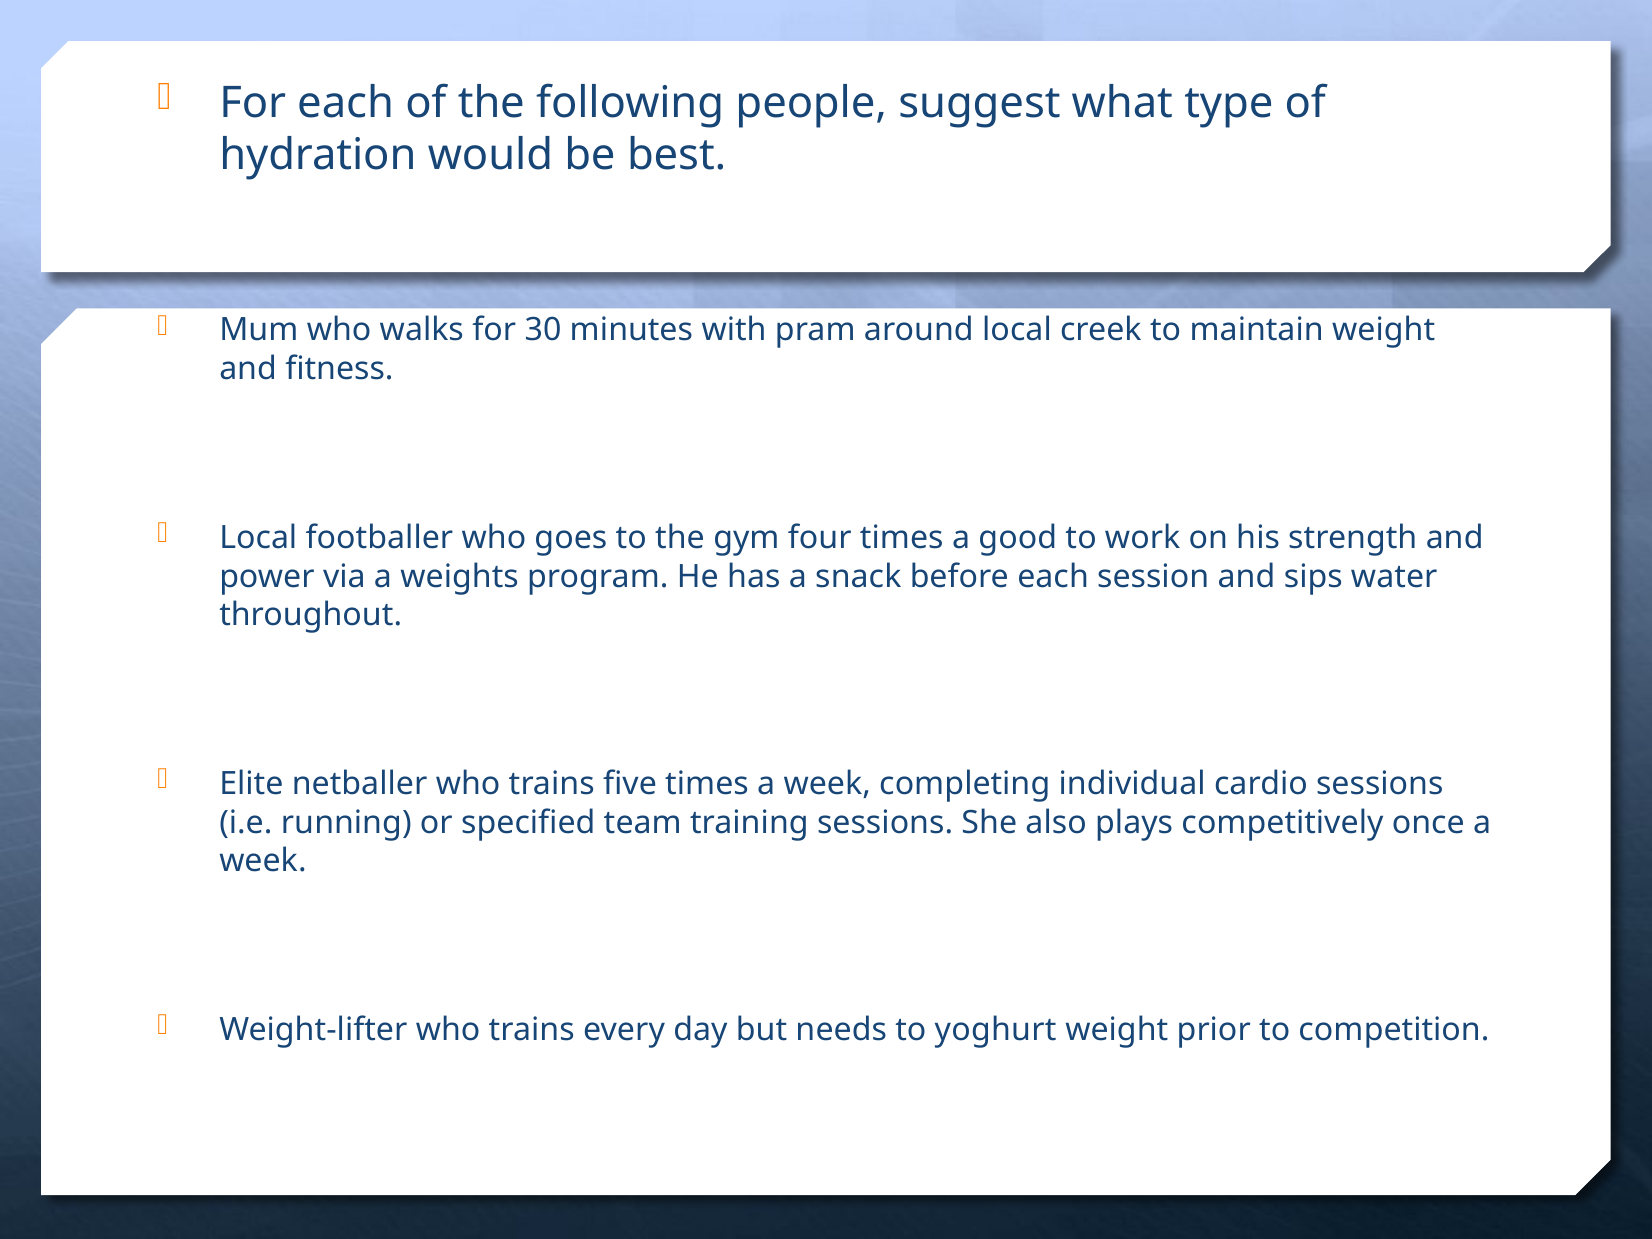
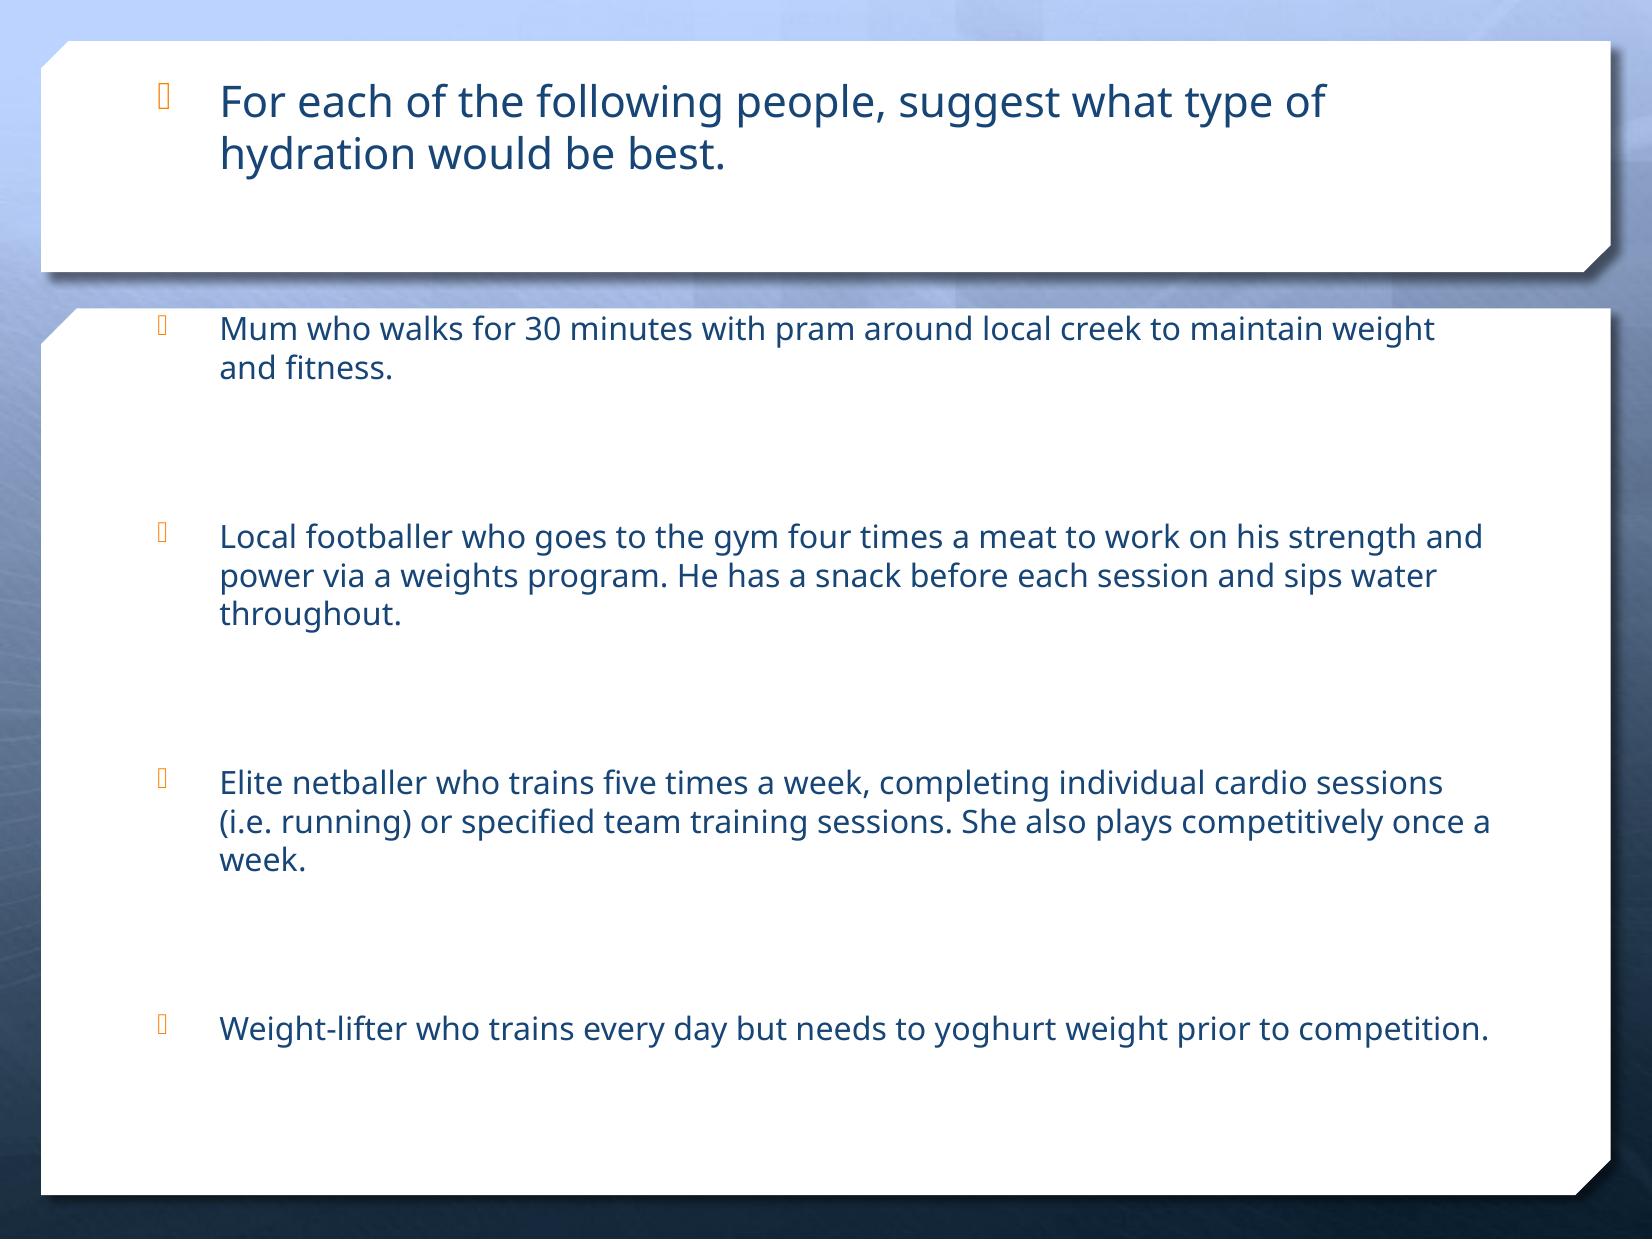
good: good -> meat
